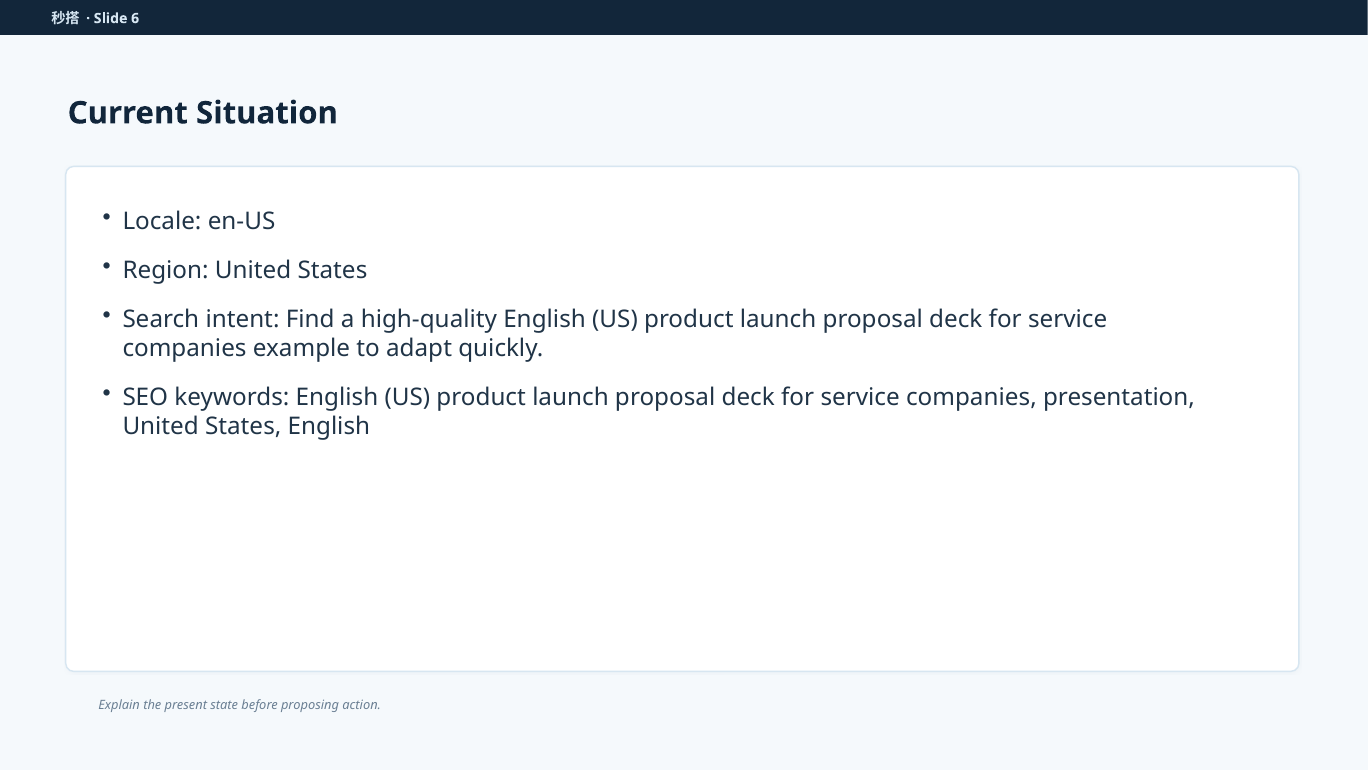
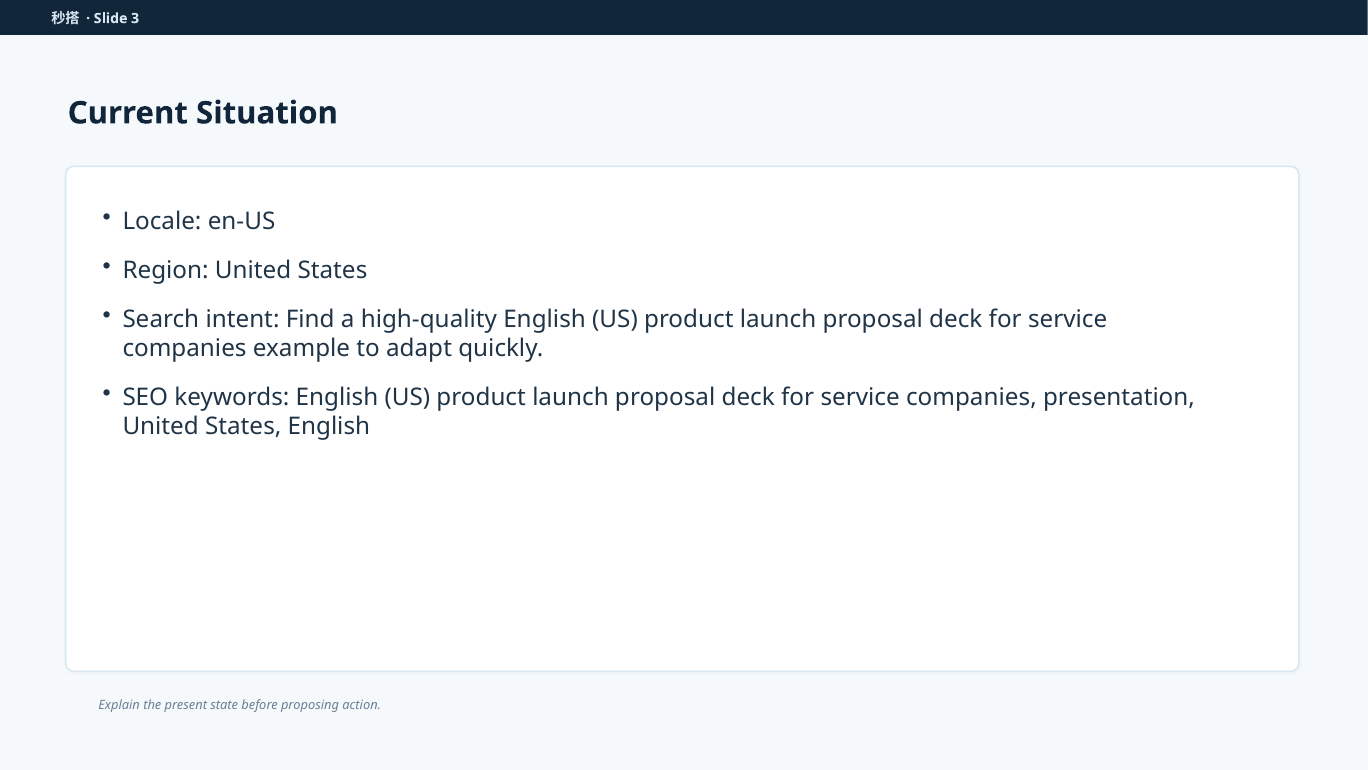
6: 6 -> 3
